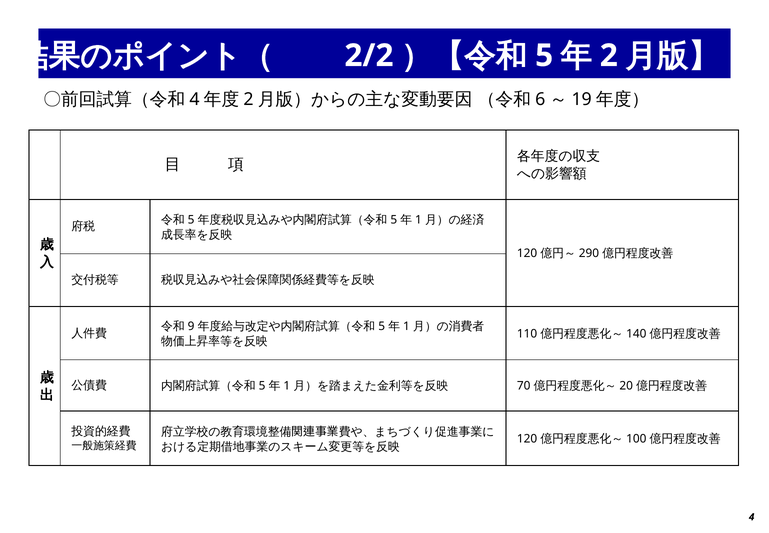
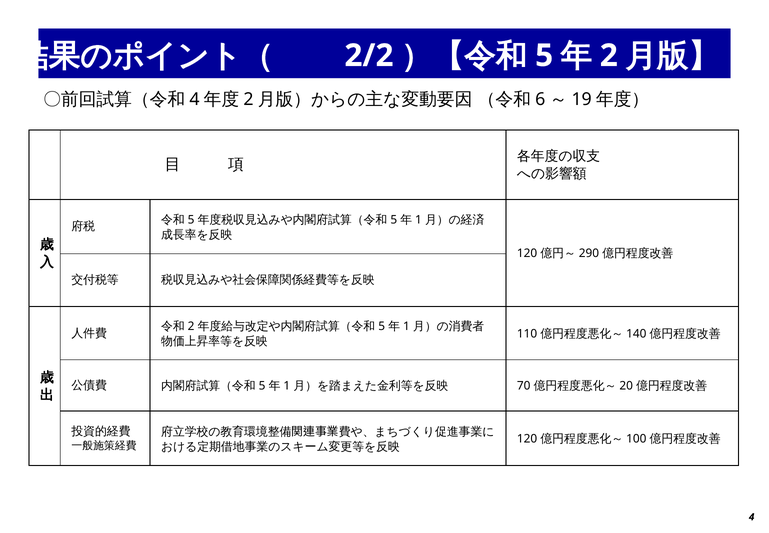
9 at (191, 326): 9 -> 2
